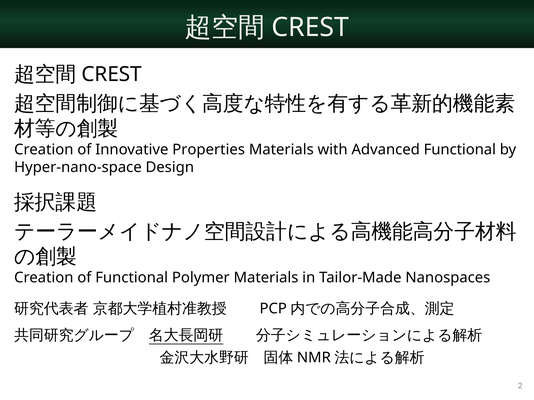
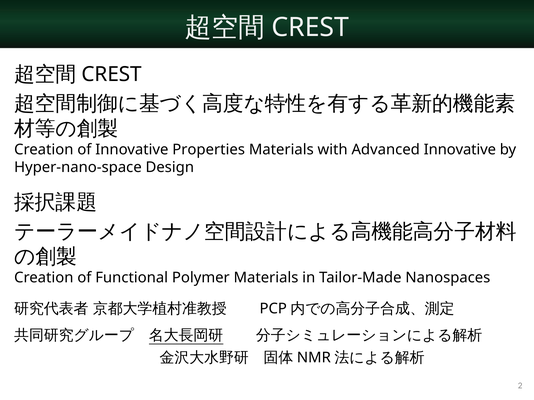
Advanced Functional: Functional -> Innovative
